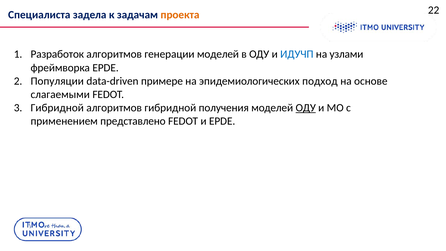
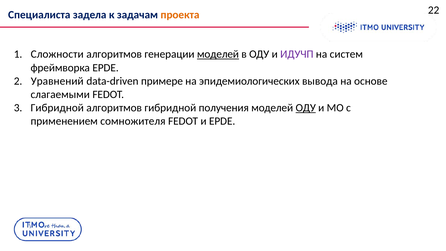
Разработок: Разработок -> Сложности
моделей at (218, 54) underline: none -> present
ИДУЧП colour: blue -> purple
узлами: узлами -> систем
Популяции: Популяции -> Уравнений
подход: подход -> вывода
представлено: представлено -> сомножителя
